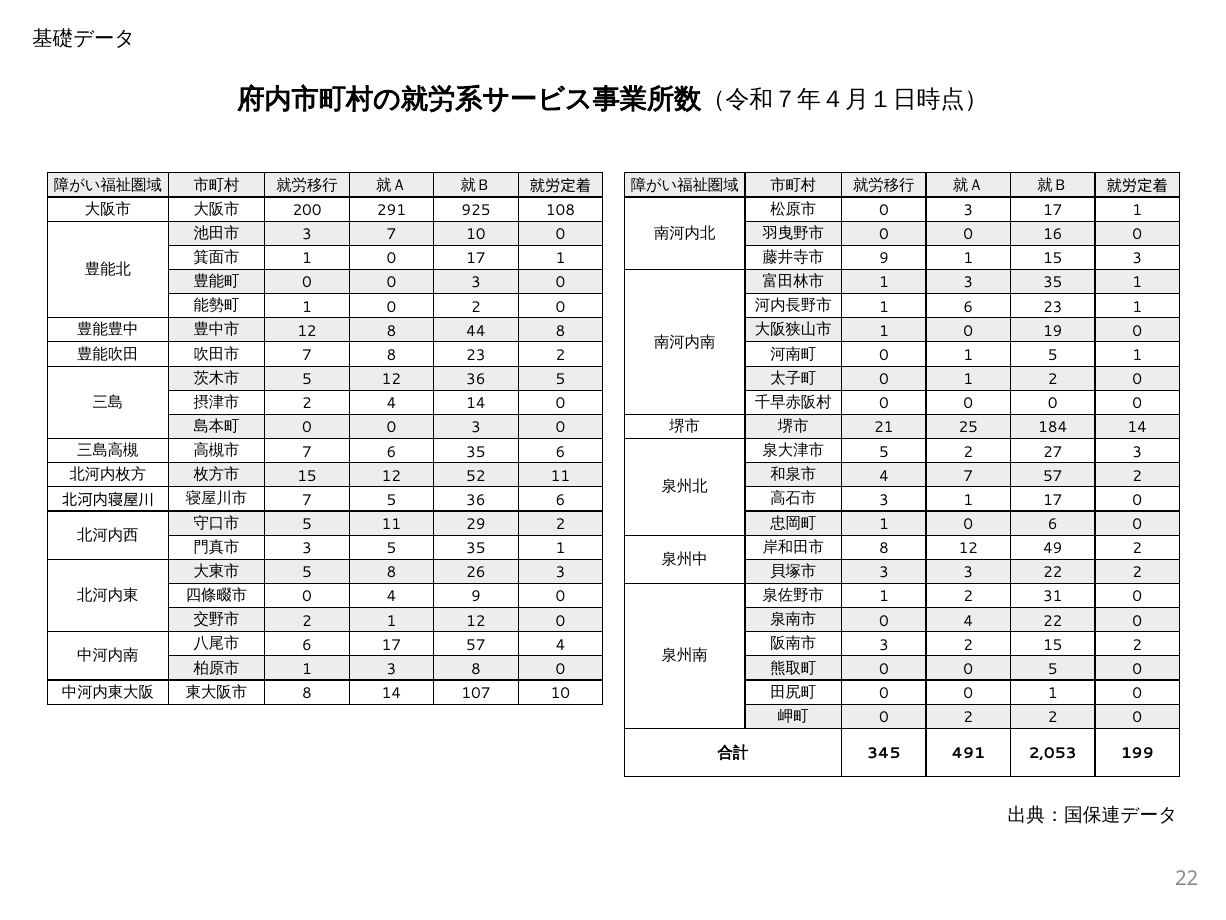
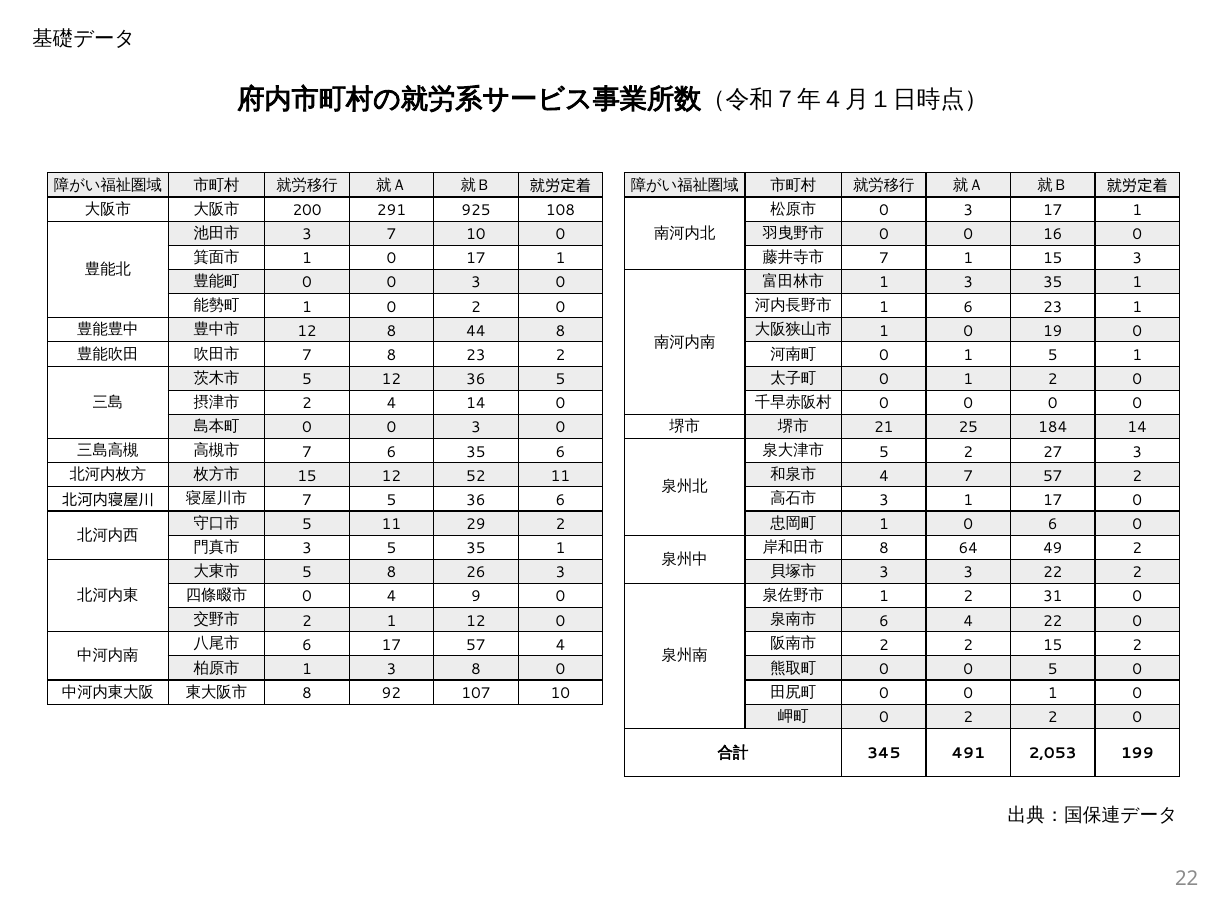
9 at (884, 259): 9 -> 7
8 12: 12 -> 64
0 at (884, 621): 0 -> 6
3 at (884, 645): 3 -> 2
8 14: 14 -> 92
